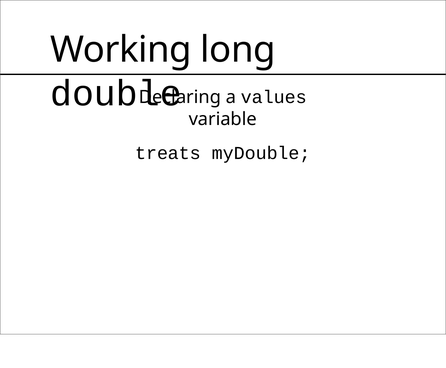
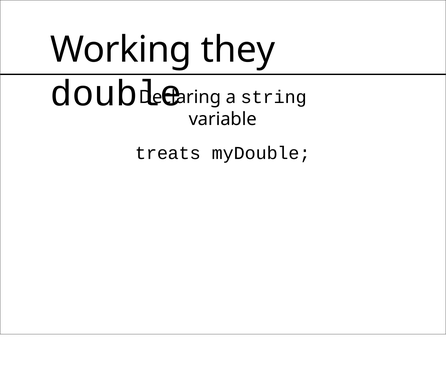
long: long -> they
values: values -> string
